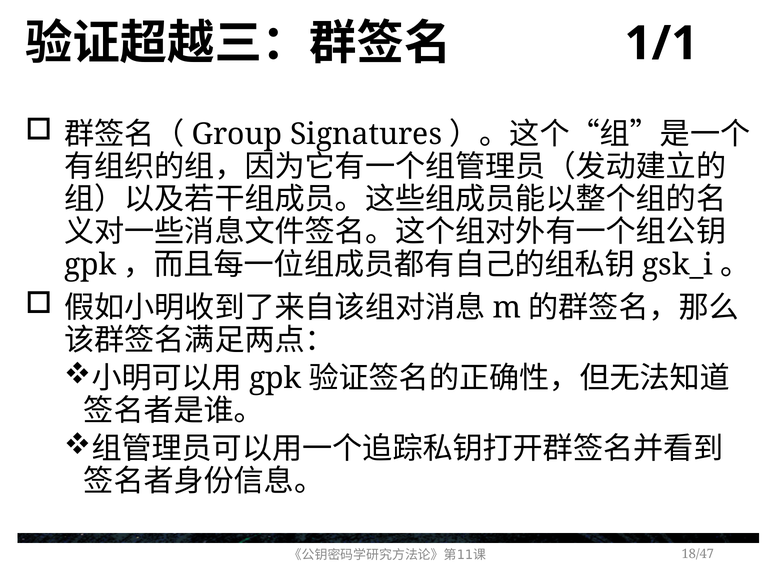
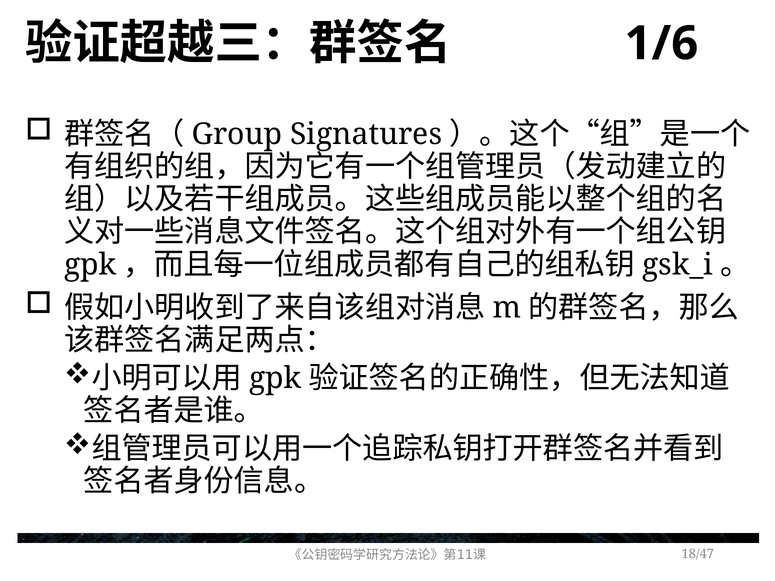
1/1: 1/1 -> 1/6
